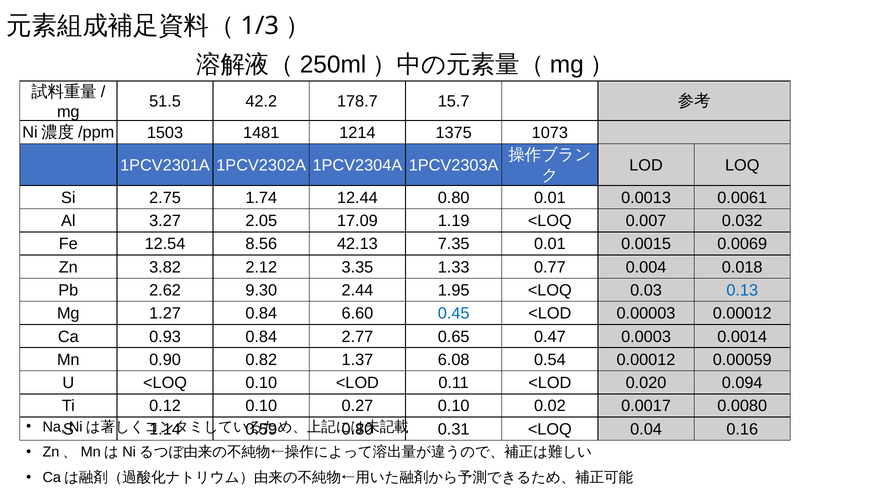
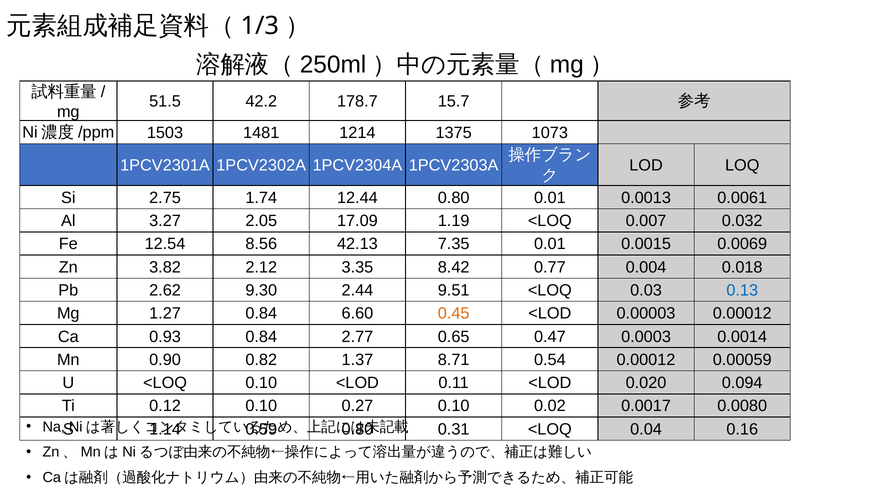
1.33: 1.33 -> 8.42
1.95: 1.95 -> 9.51
0.45 colour: blue -> orange
6.08: 6.08 -> 8.71
